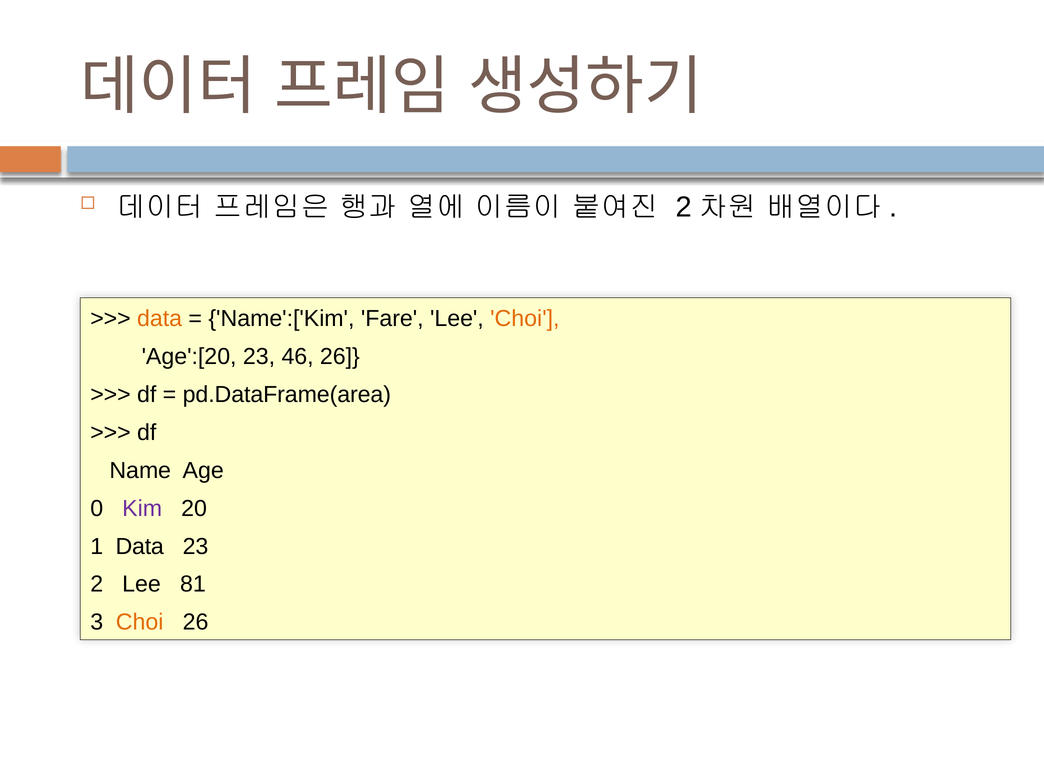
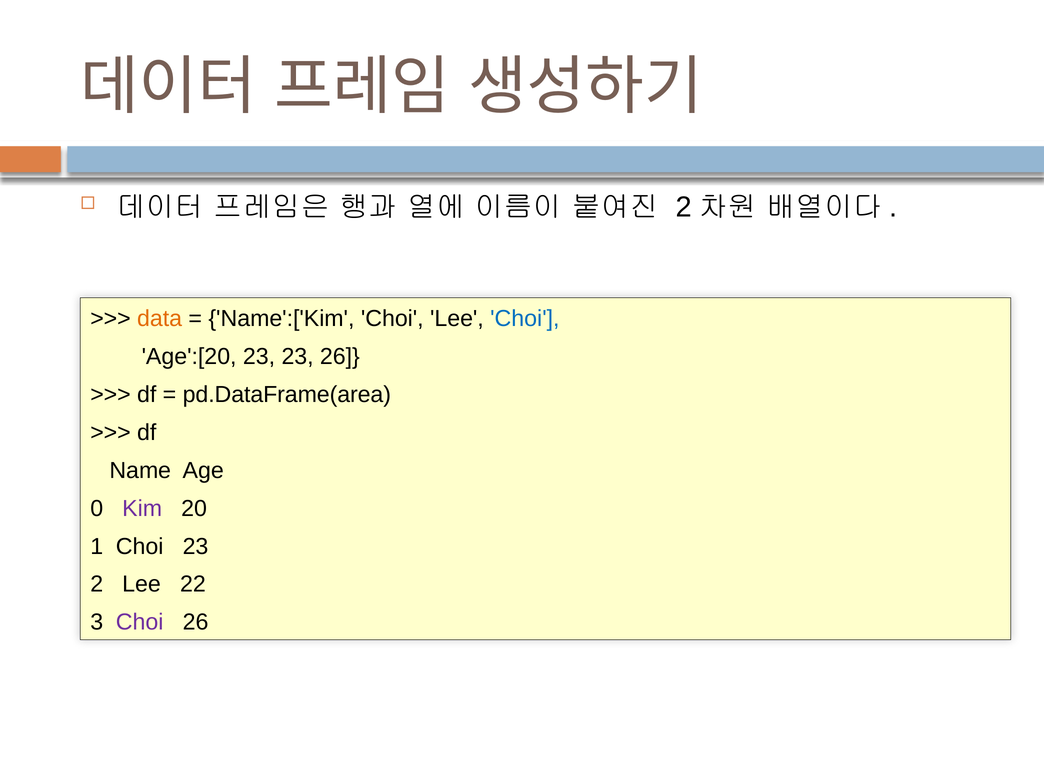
Name':['Kim Fare: Fare -> Choi
Choi at (525, 318) colour: orange -> blue
23 46: 46 -> 23
1 Data: Data -> Choi
81: 81 -> 22
Choi at (140, 622) colour: orange -> purple
